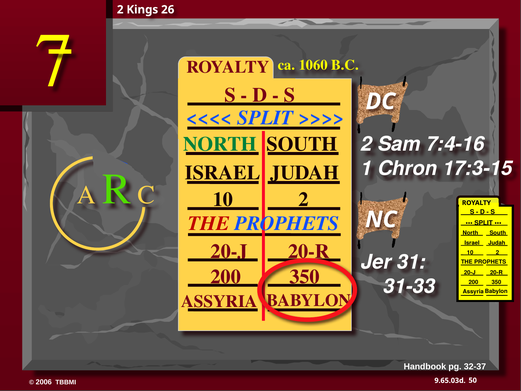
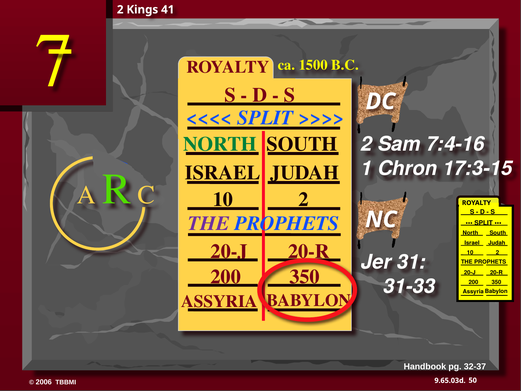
26: 26 -> 41
1060: 1060 -> 1500
THE at (209, 223) colour: red -> purple
